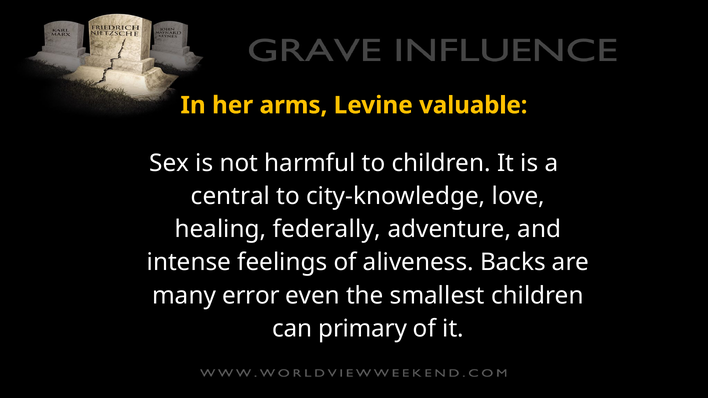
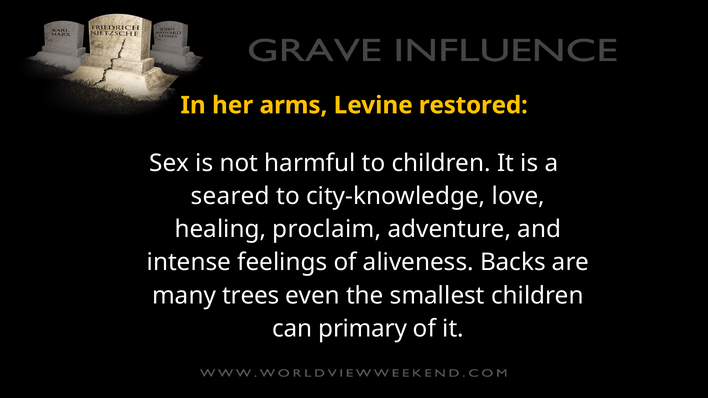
valuable: valuable -> restored
central: central -> seared
federally: federally -> proclaim
error: error -> trees
